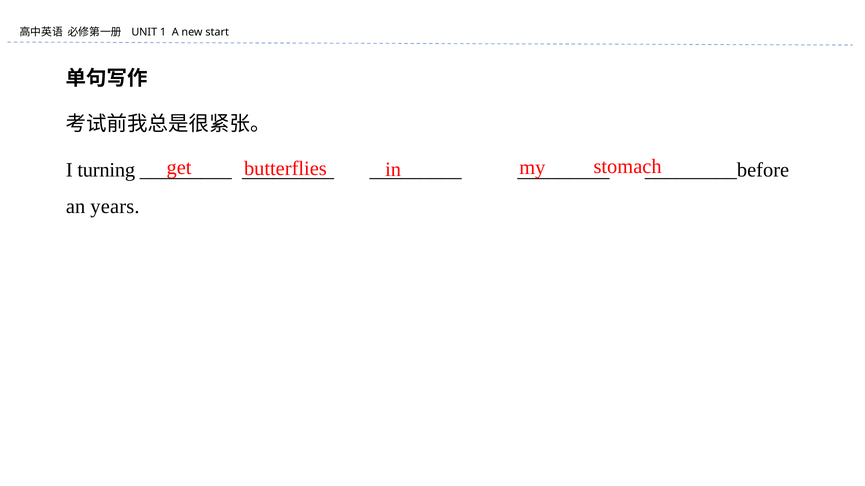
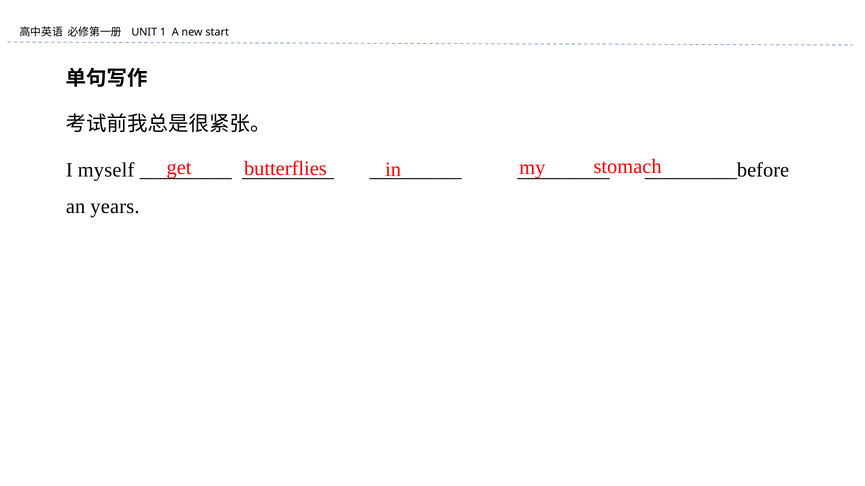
turning: turning -> myself
